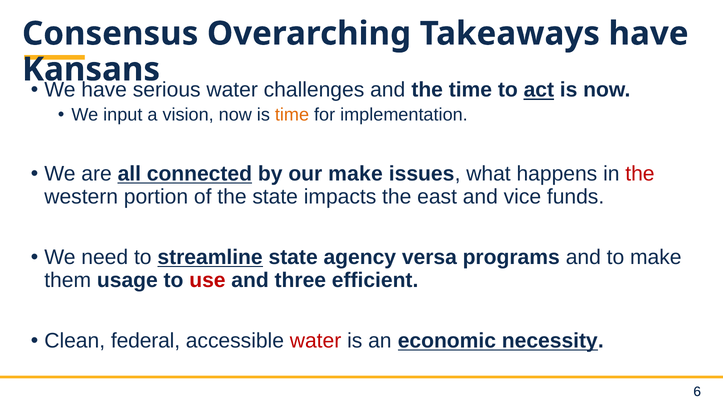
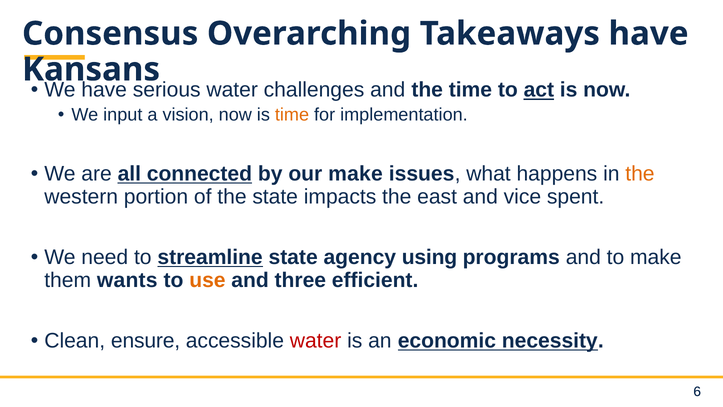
the at (640, 174) colour: red -> orange
funds: funds -> spent
versa: versa -> using
usage: usage -> wants
use colour: red -> orange
federal: federal -> ensure
